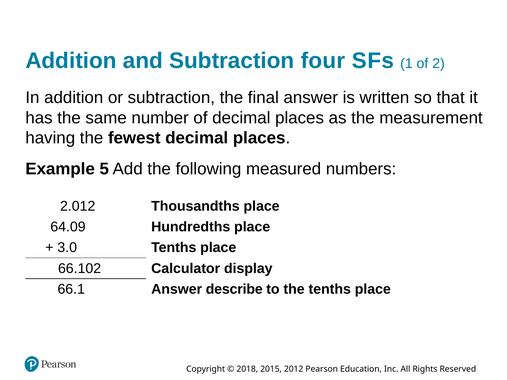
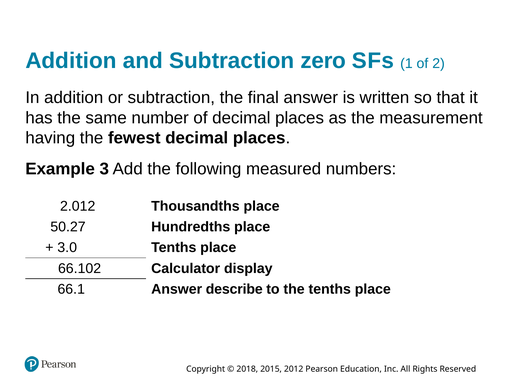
four: four -> zero
5: 5 -> 3
64.09: 64.09 -> 50.27
